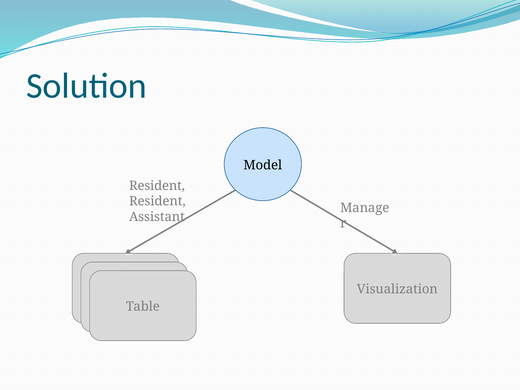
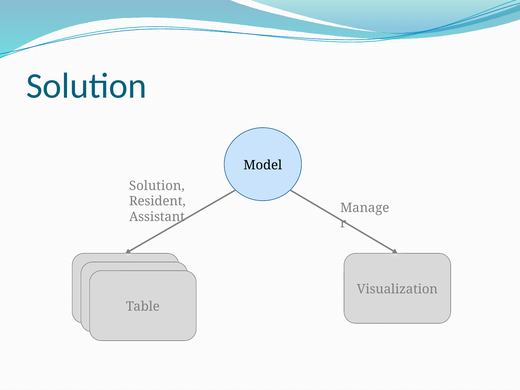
Resident at (157, 186): Resident -> Solution
